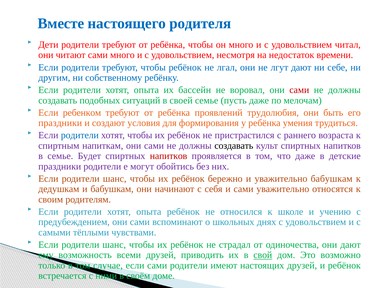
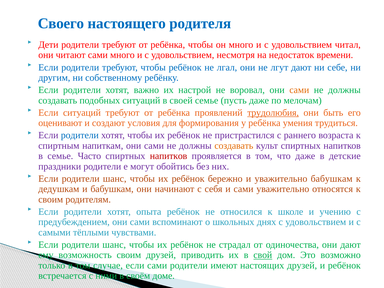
Вместе: Вместе -> Своего
опыта at (146, 90): опыта -> важно
бассейн: бассейн -> настрой
сами at (299, 90) colour: red -> orange
Если ребенком: ребенком -> ситуаций
трудолюбия underline: none -> present
праздники at (60, 123): праздники -> оценивают
создавать at (234, 146) colour: black -> orange
Будет: Будет -> Часто
возможность всеми: всеми -> своим
